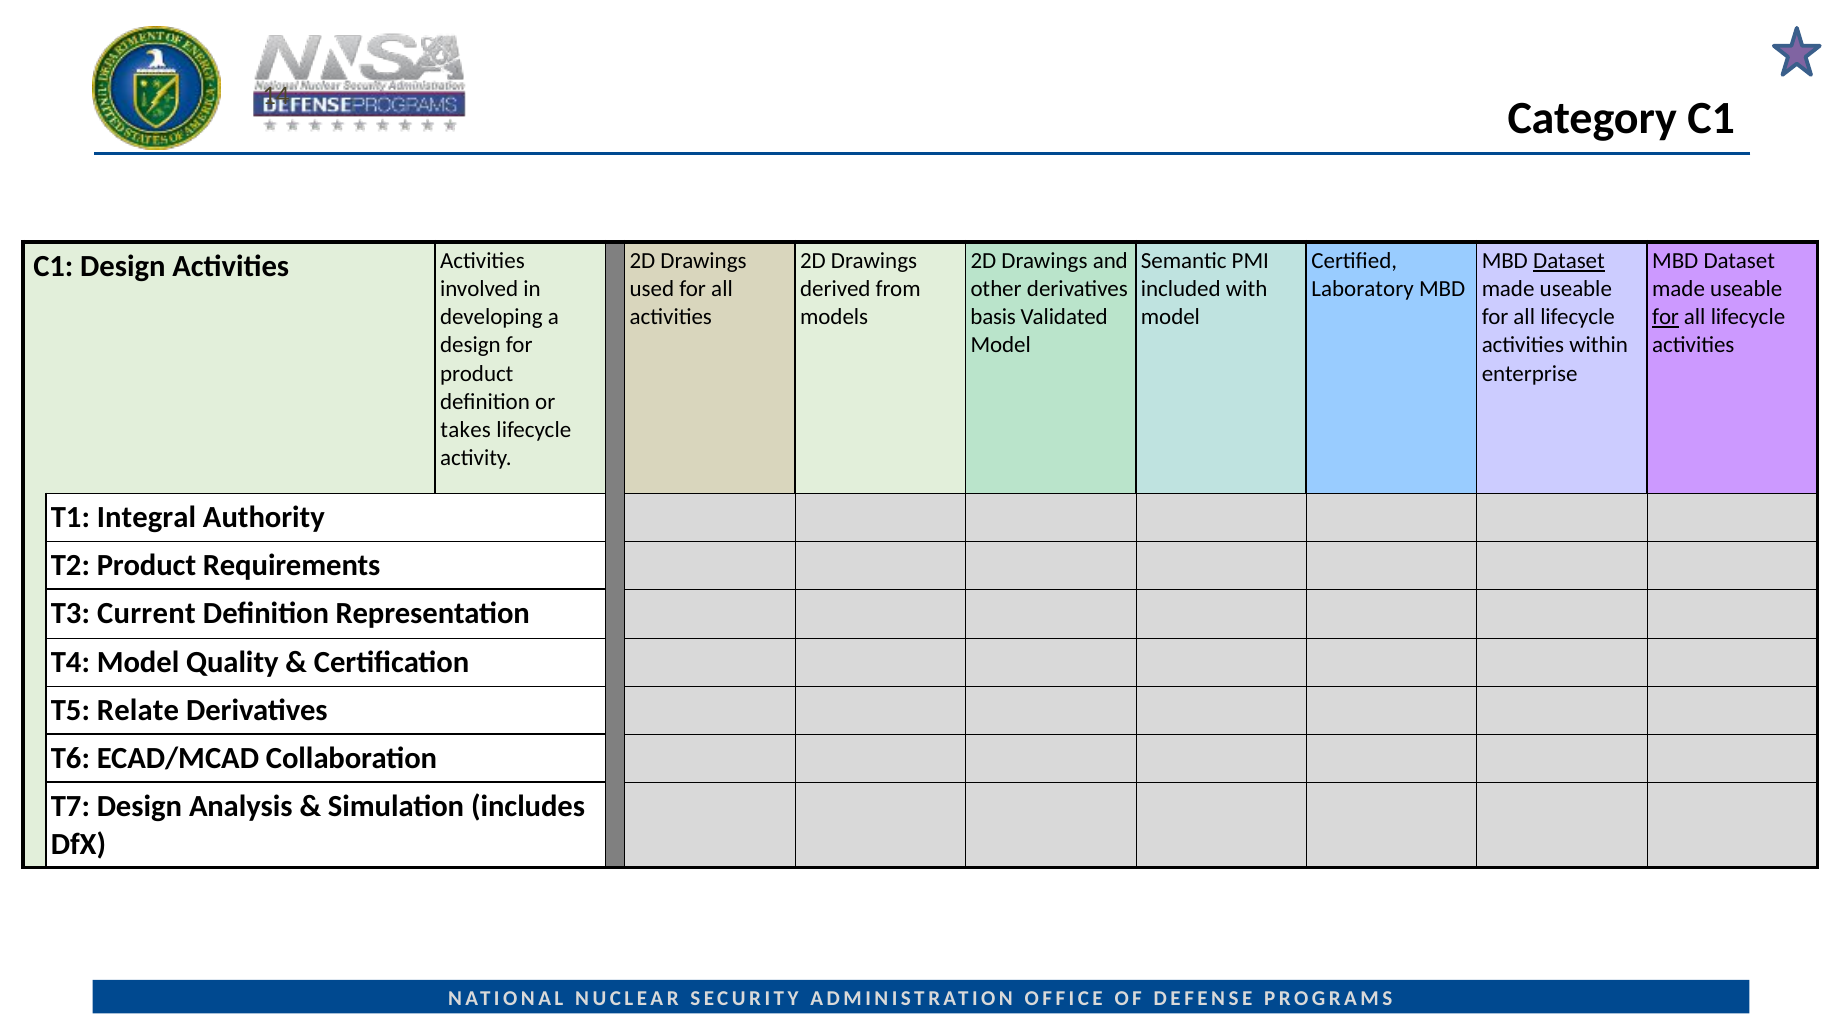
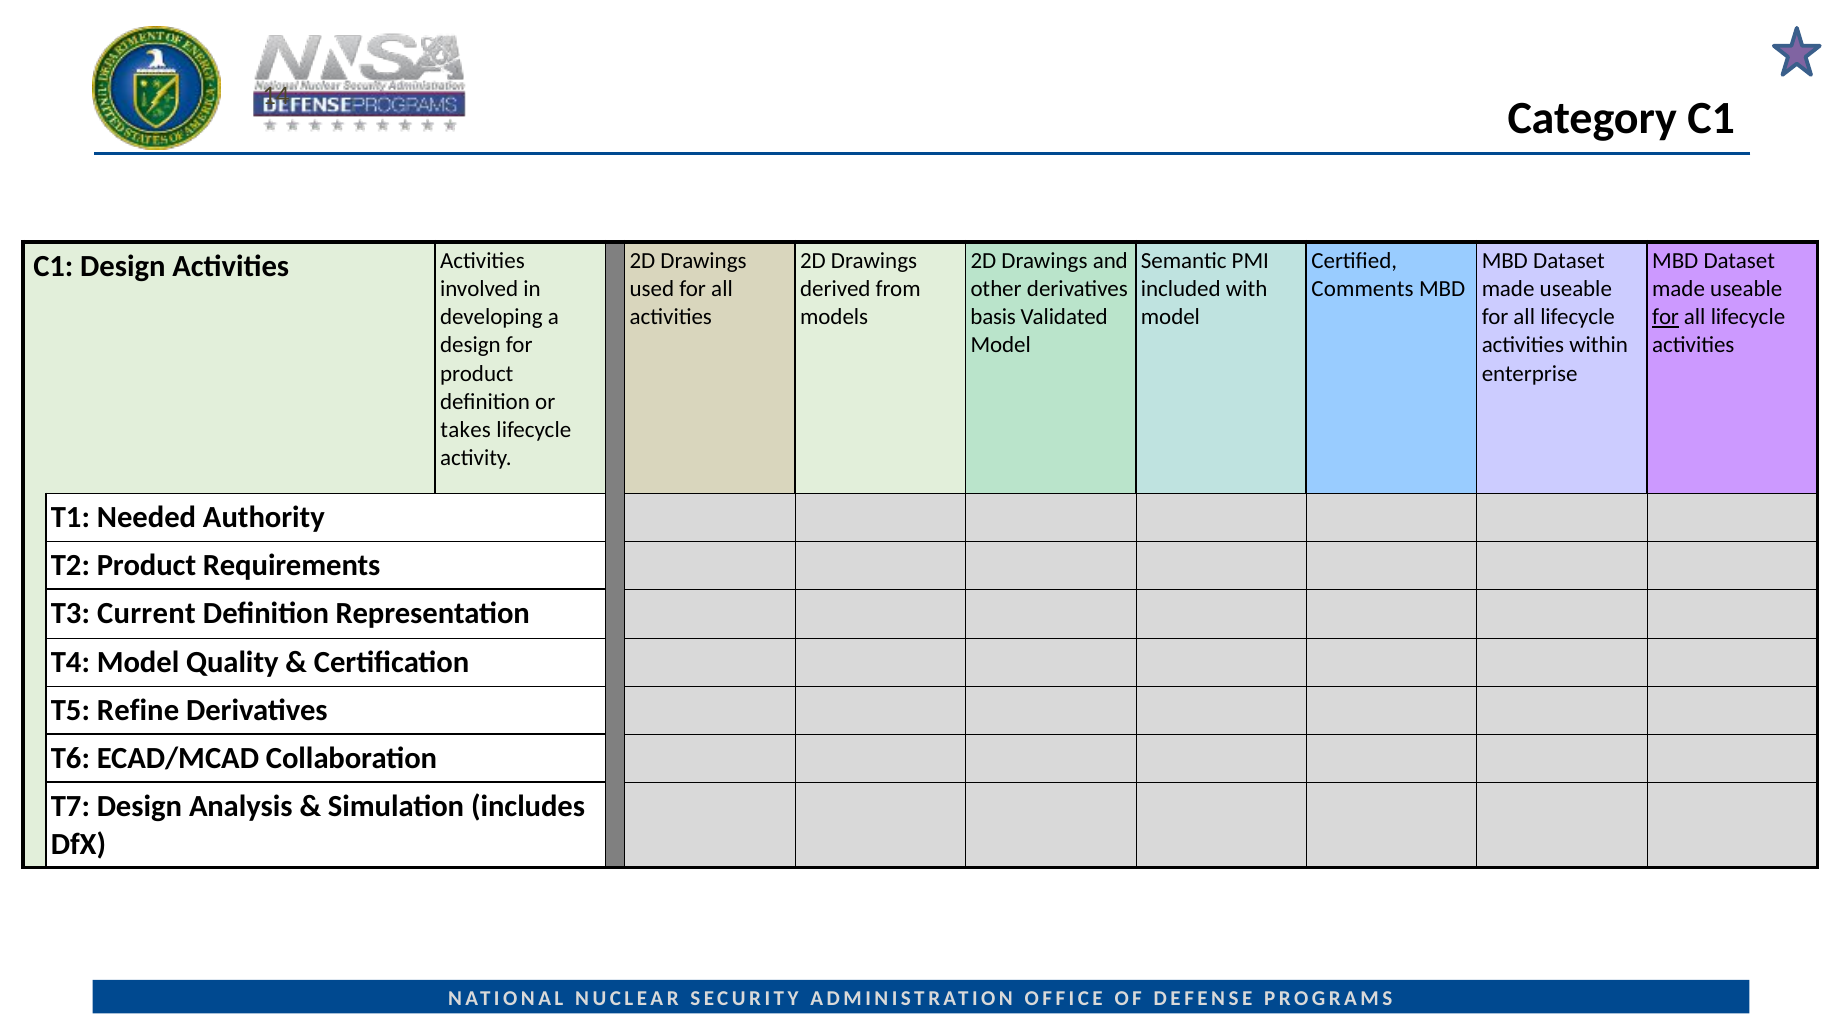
Dataset at (1569, 261) underline: present -> none
Laboratory: Laboratory -> Comments
Integral: Integral -> Needed
Relate: Relate -> Refine
